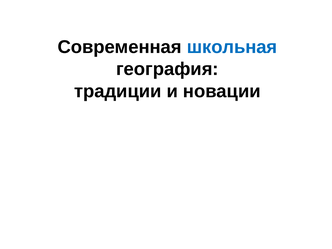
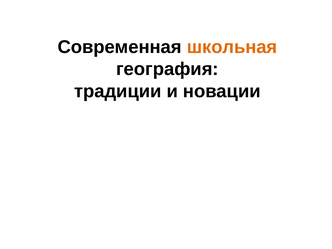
школьная colour: blue -> orange
